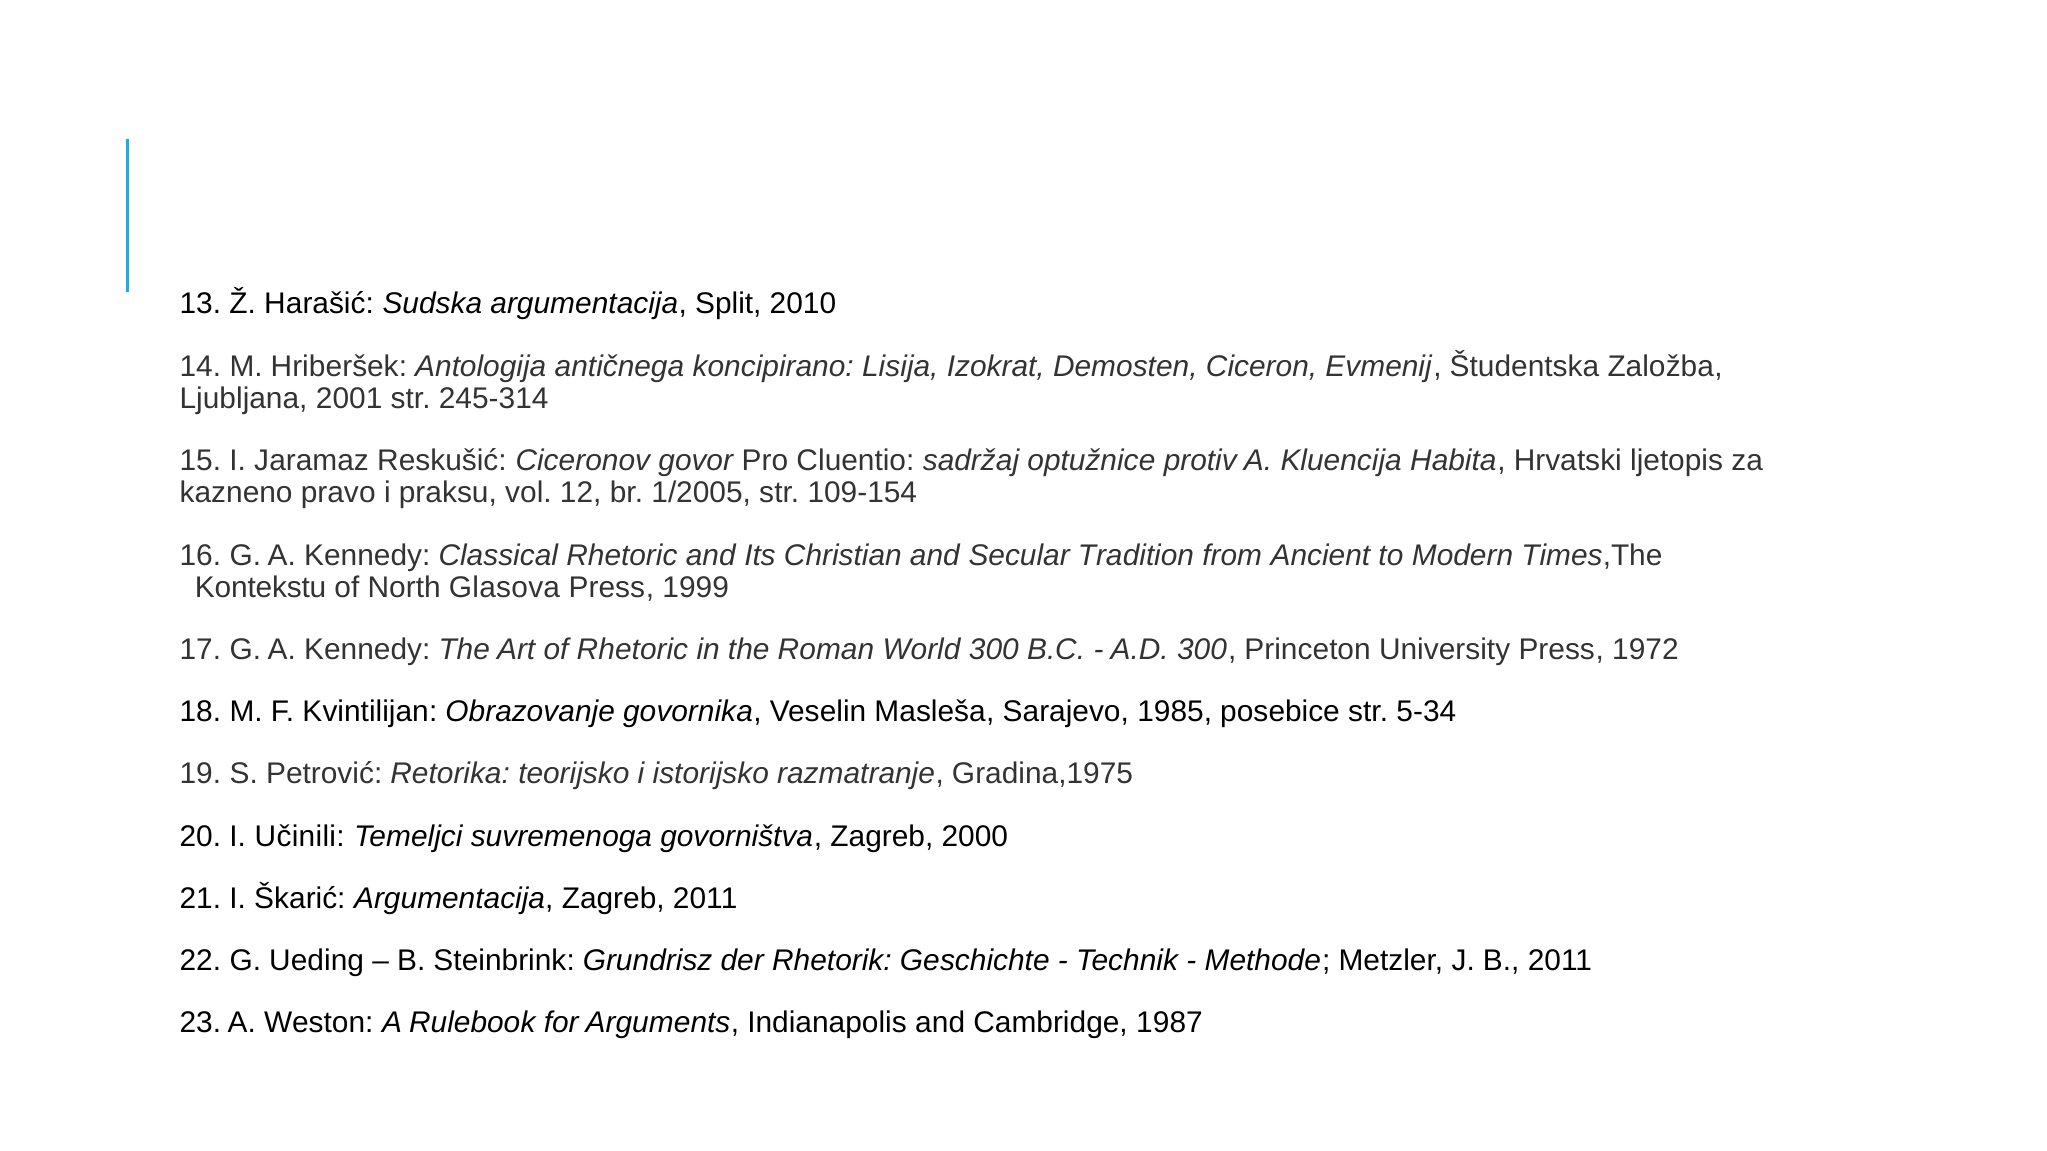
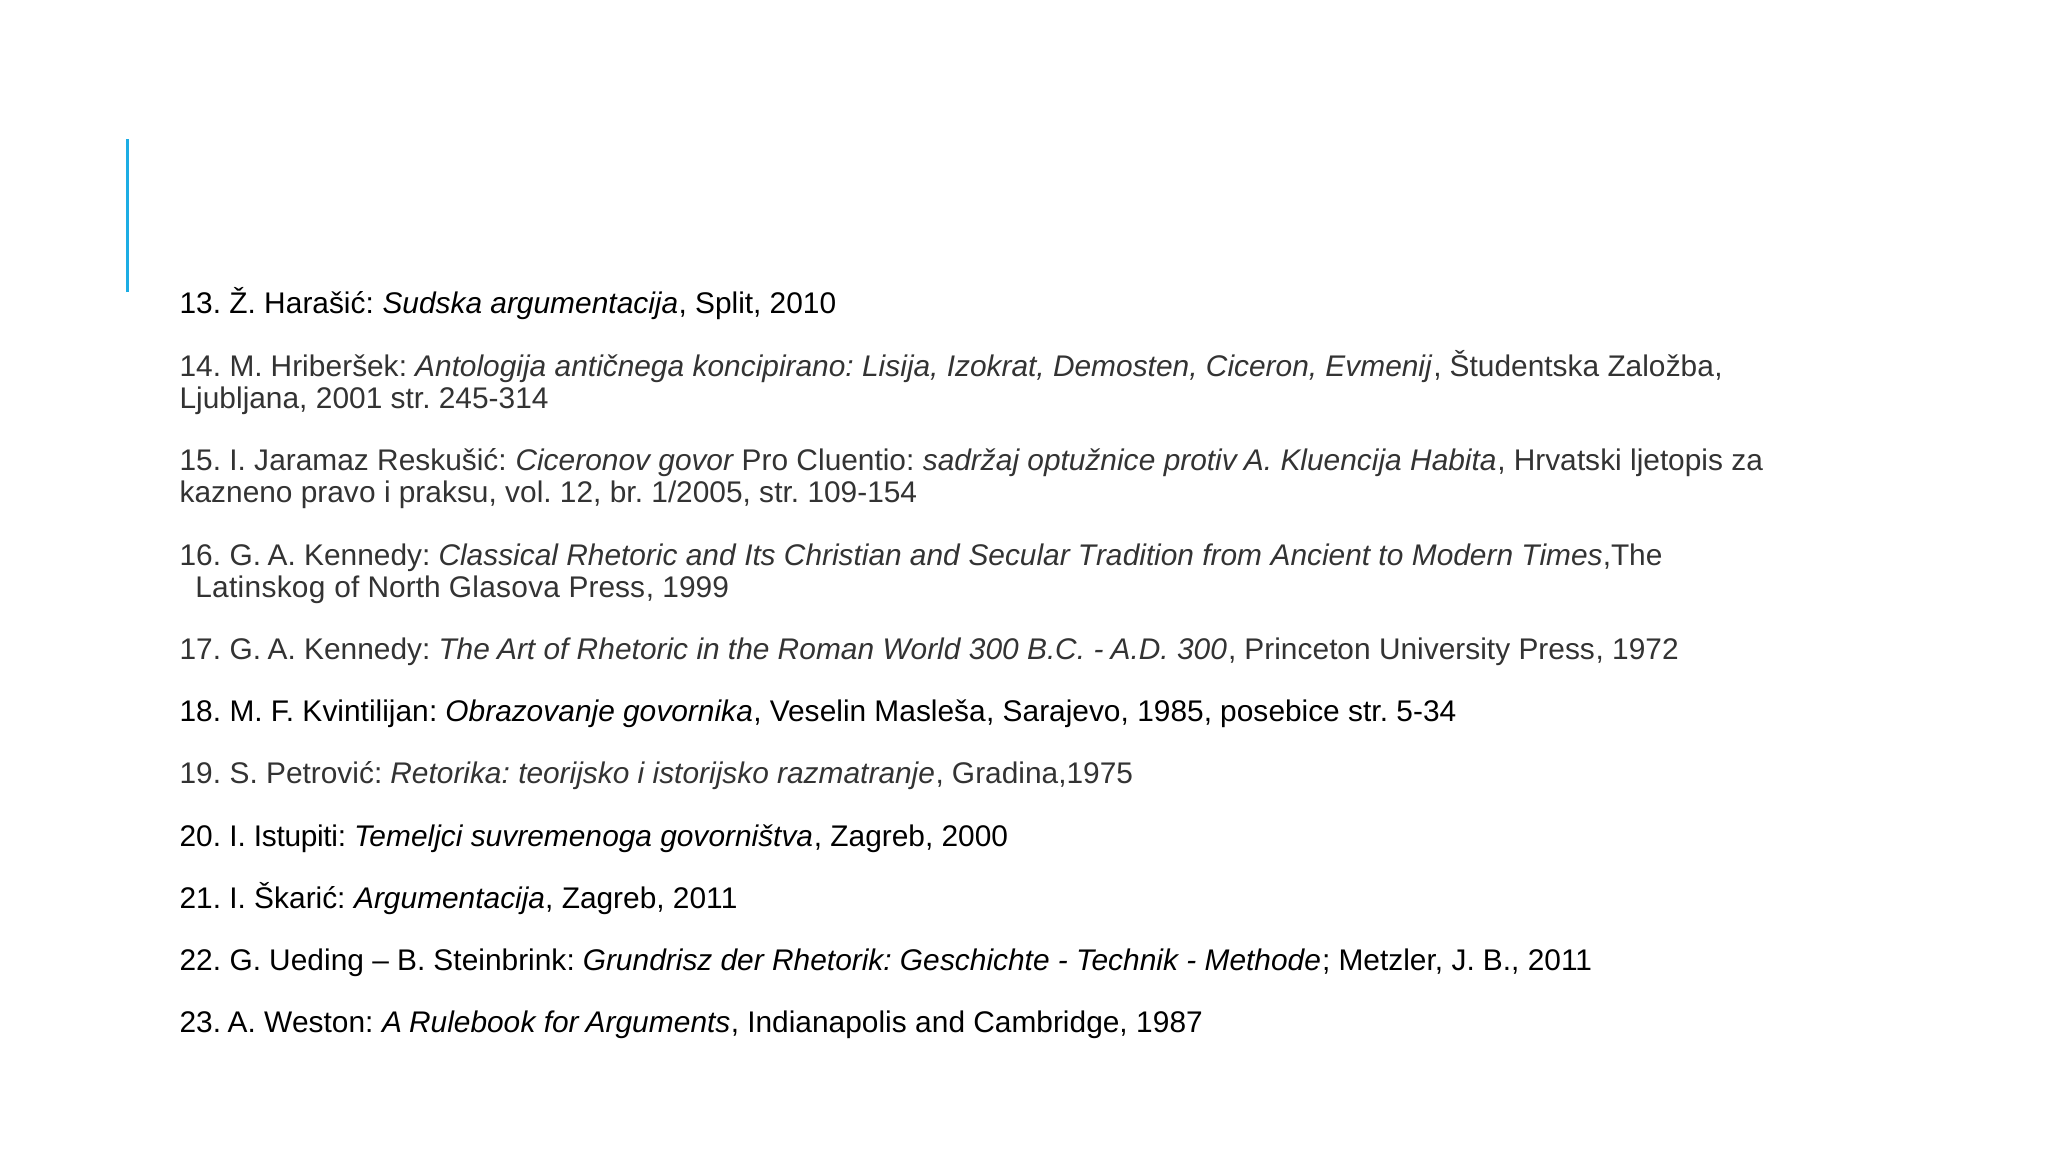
Kontekstu: Kontekstu -> Latinskog
Učinili: Učinili -> Istupiti
